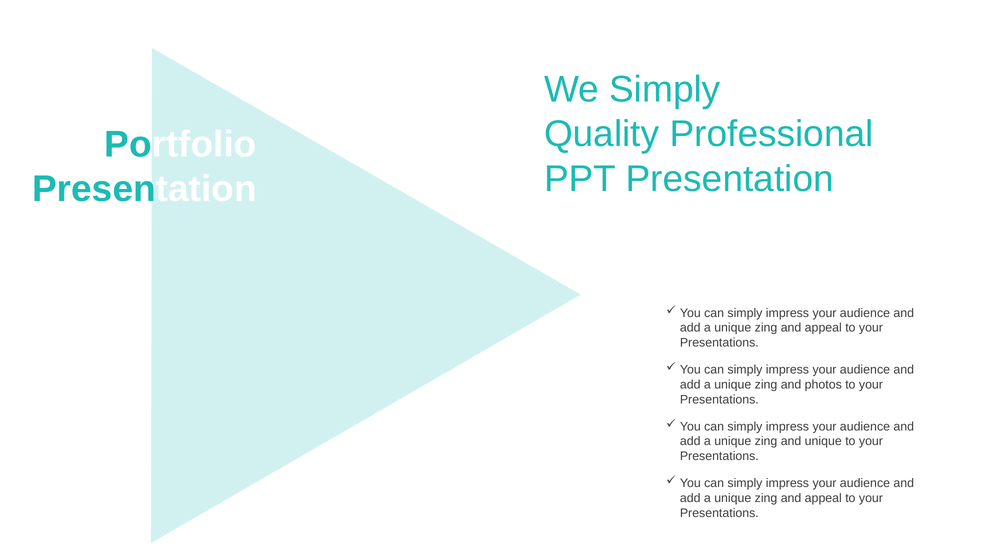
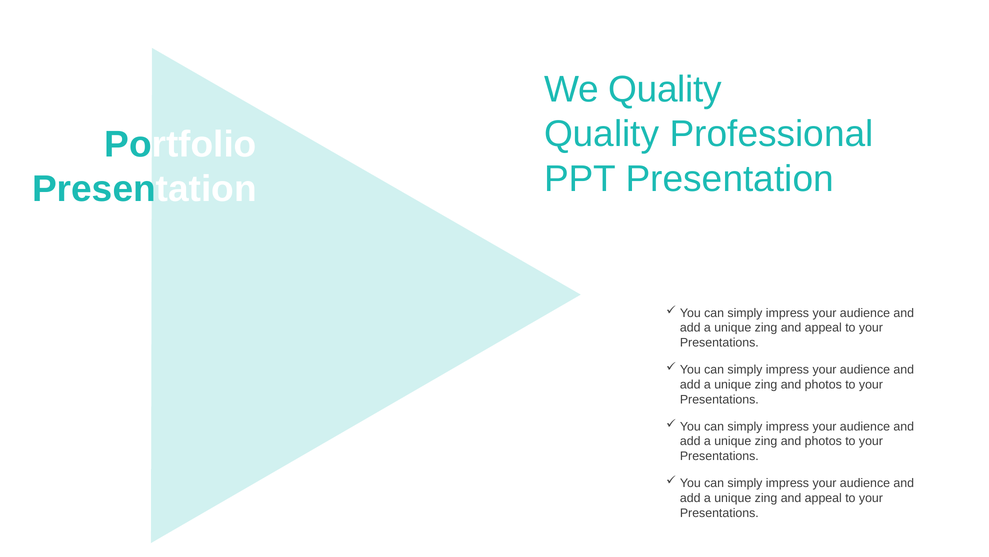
We Simply: Simply -> Quality
unique at (823, 441): unique -> photos
